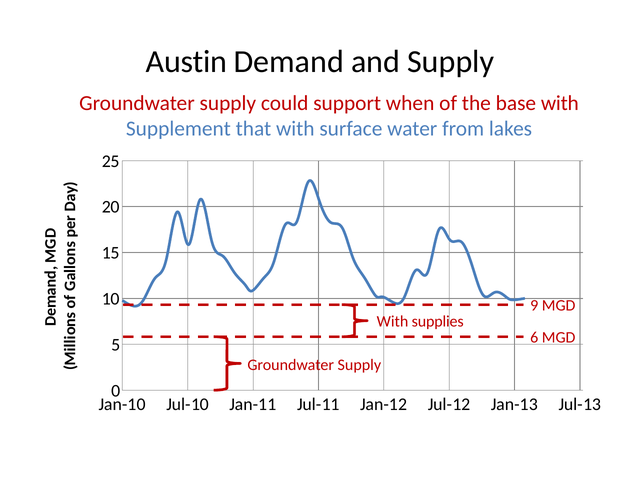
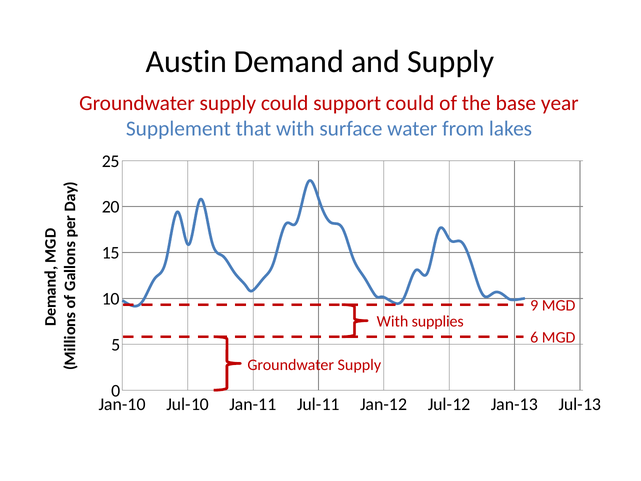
support when: when -> could
base with: with -> year
